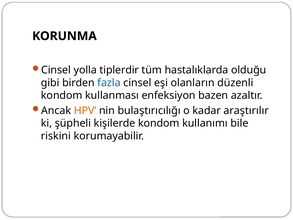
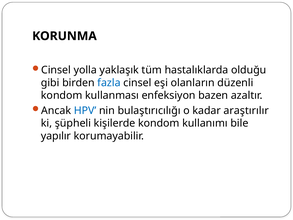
tiplerdir: tiplerdir -> yaklaşık
HPV colour: orange -> blue
riskini: riskini -> yapılır
